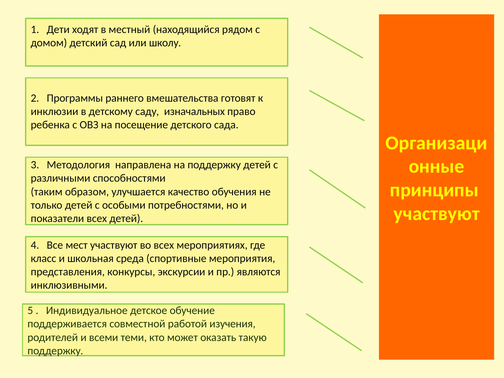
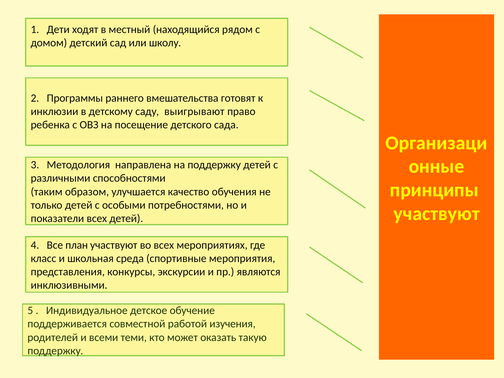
изначальных: изначальных -> выигрывают
мест: мест -> план
